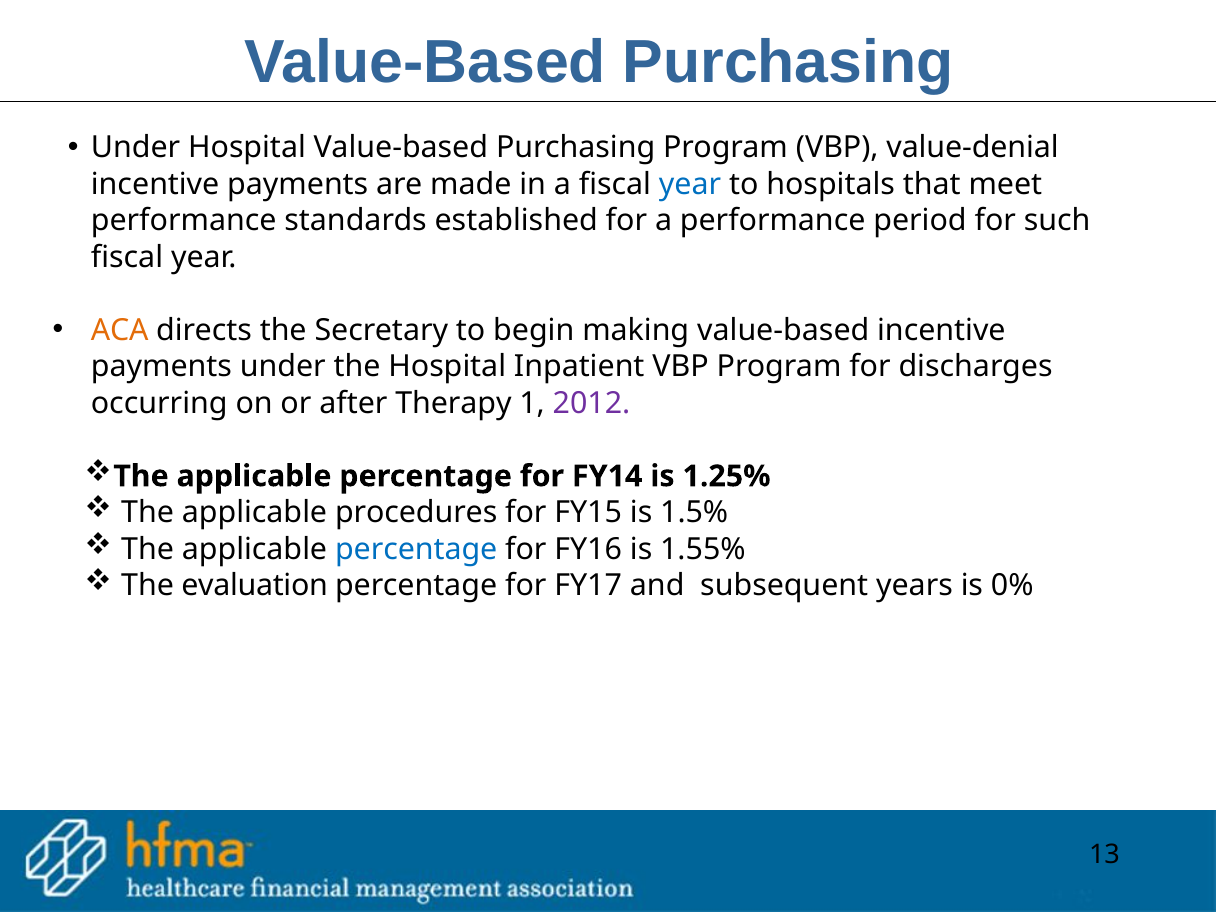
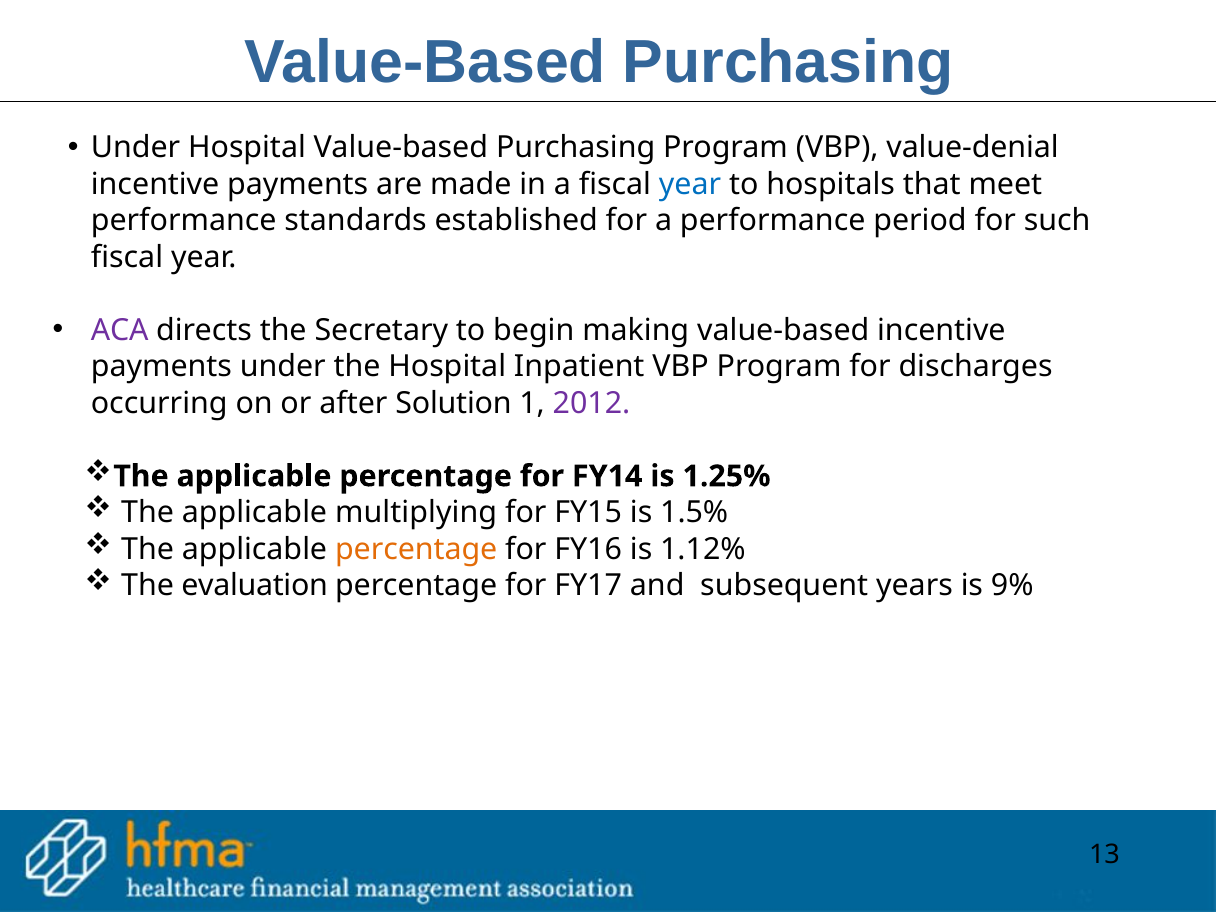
ACA colour: orange -> purple
Therapy: Therapy -> Solution
procedures: procedures -> multiplying
percentage at (416, 549) colour: blue -> orange
1.55%: 1.55% -> 1.12%
0%: 0% -> 9%
